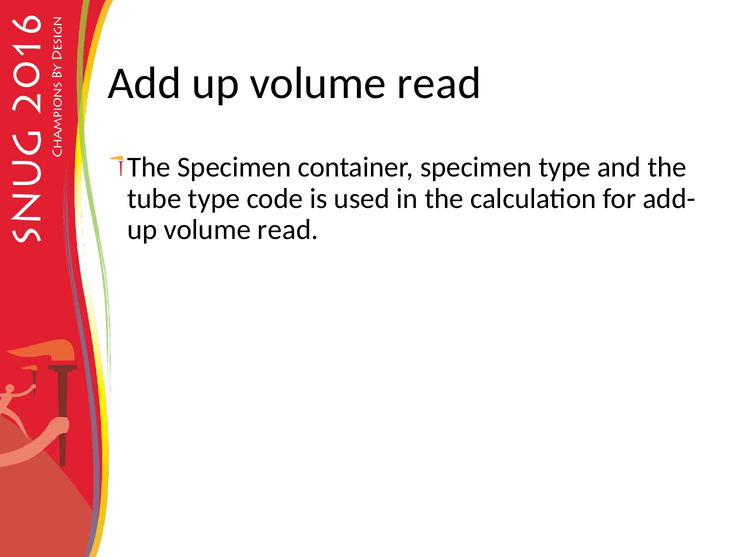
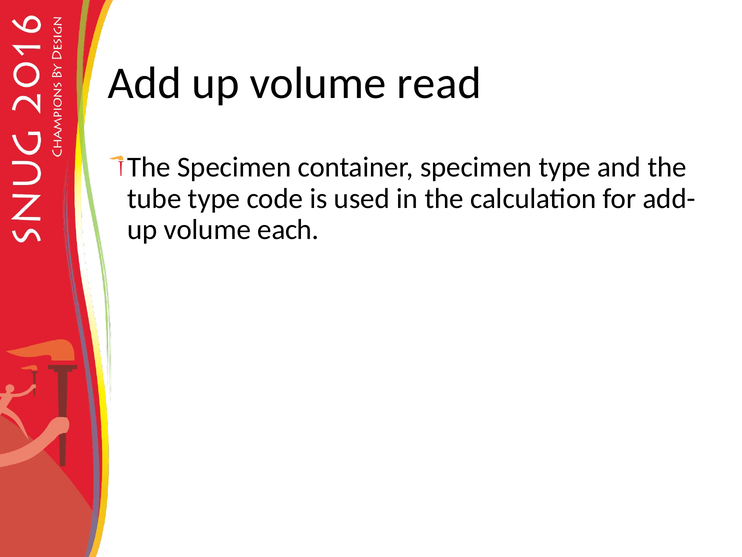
read at (288, 230): read -> each
